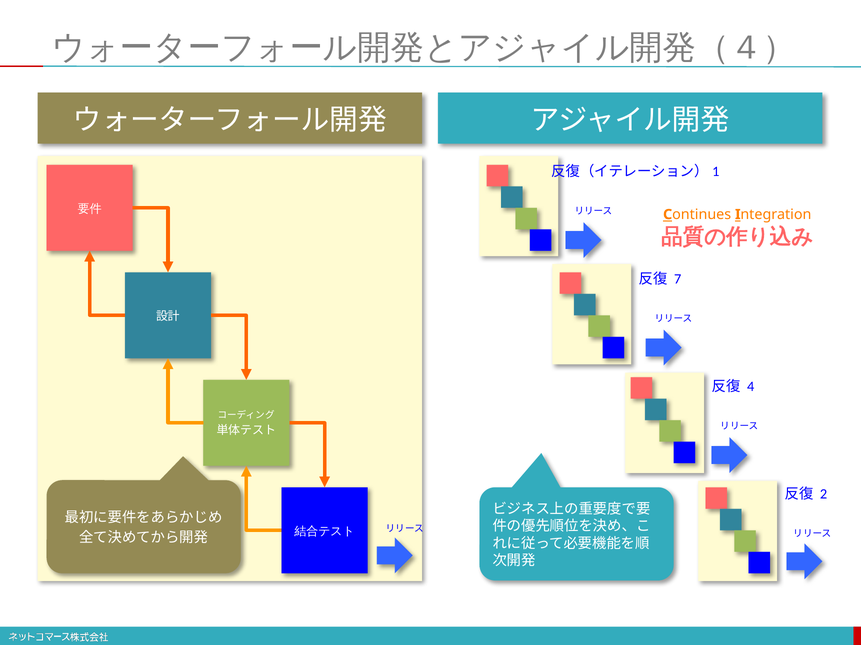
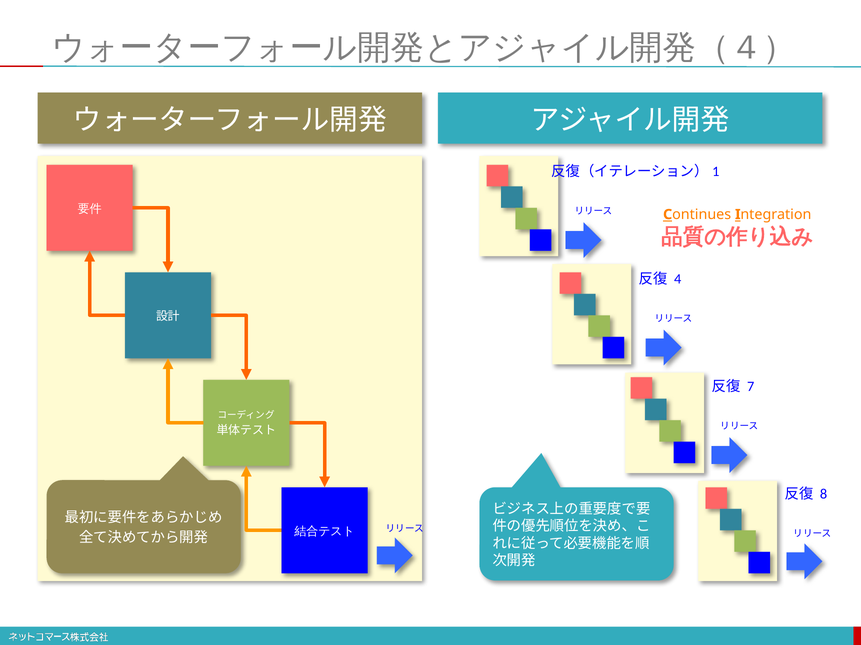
7: 7 -> 4
4: 4 -> 7
2: 2 -> 8
